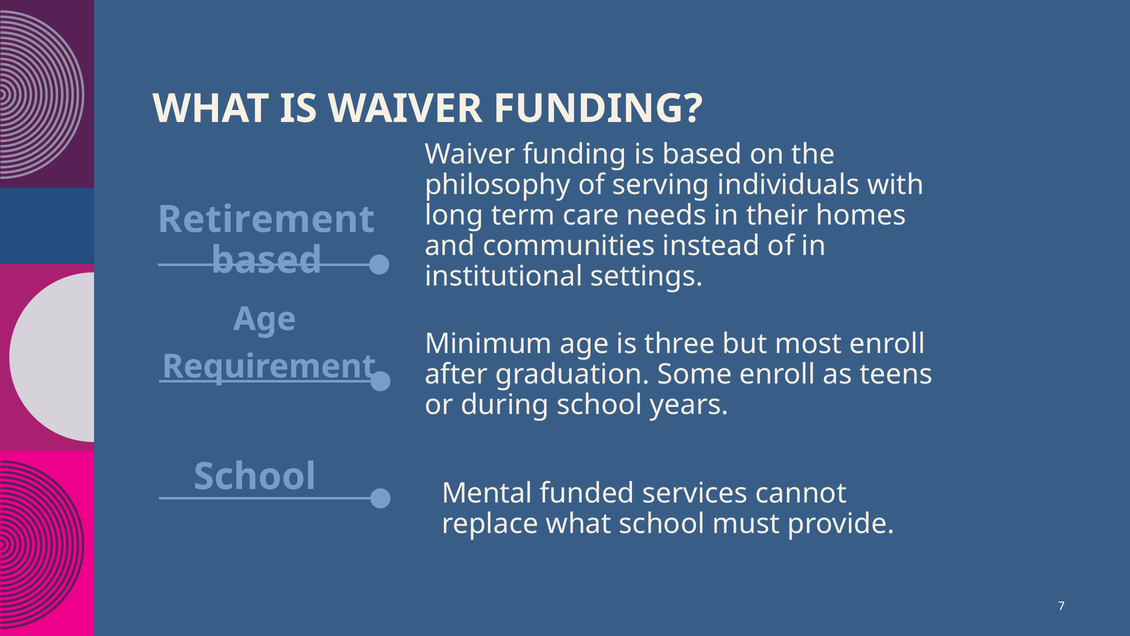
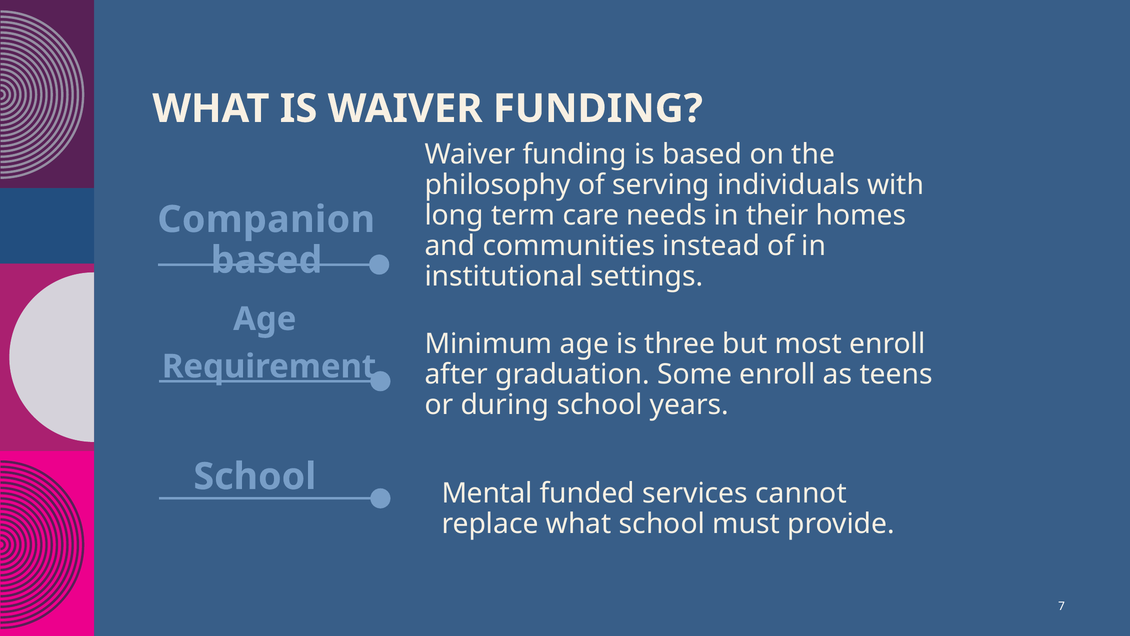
Retirement: Retirement -> Companion
